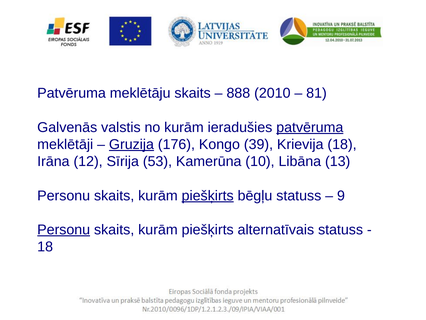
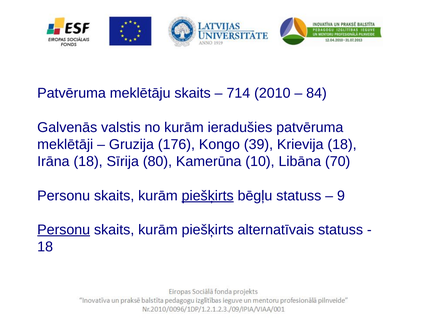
888: 888 -> 714
81: 81 -> 84
patvēruma at (310, 127) underline: present -> none
Gruzija underline: present -> none
Irāna 12: 12 -> 18
53: 53 -> 80
13: 13 -> 70
